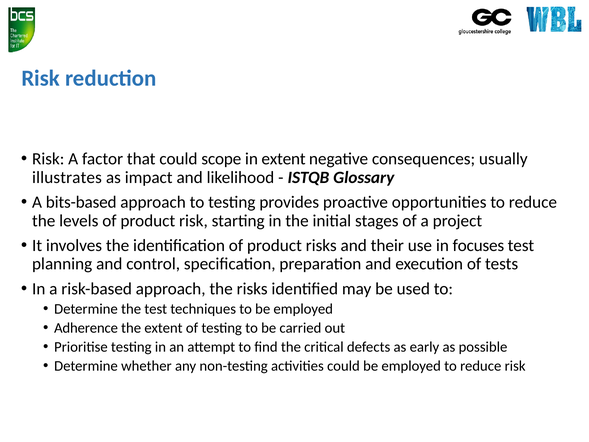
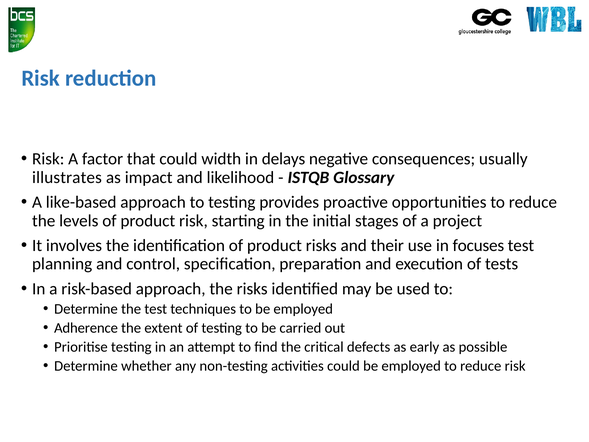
scope: scope -> width
in extent: extent -> delays
bits-based: bits-based -> like-based
